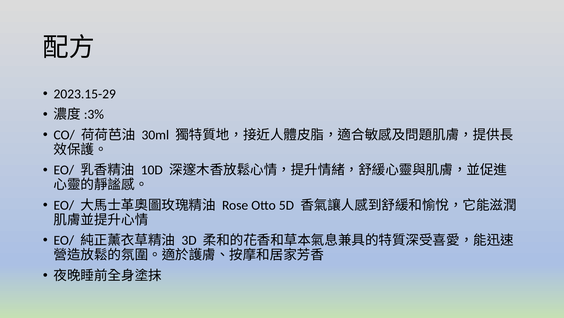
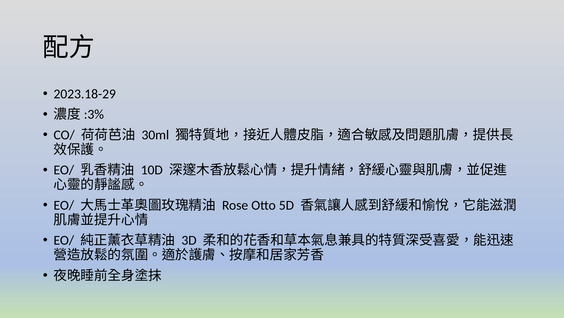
2023.15-29: 2023.15-29 -> 2023.18-29
